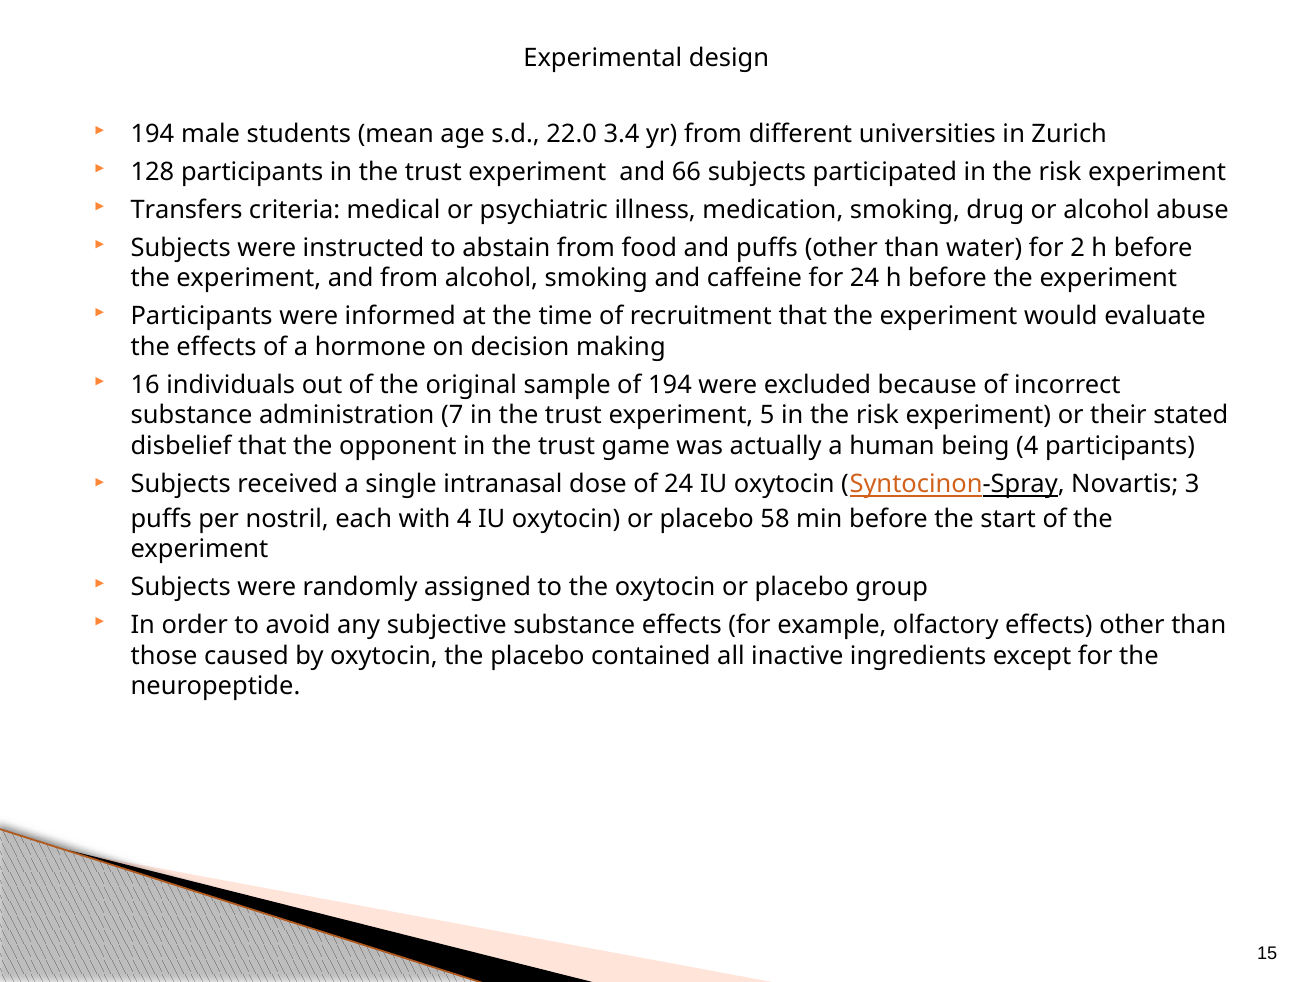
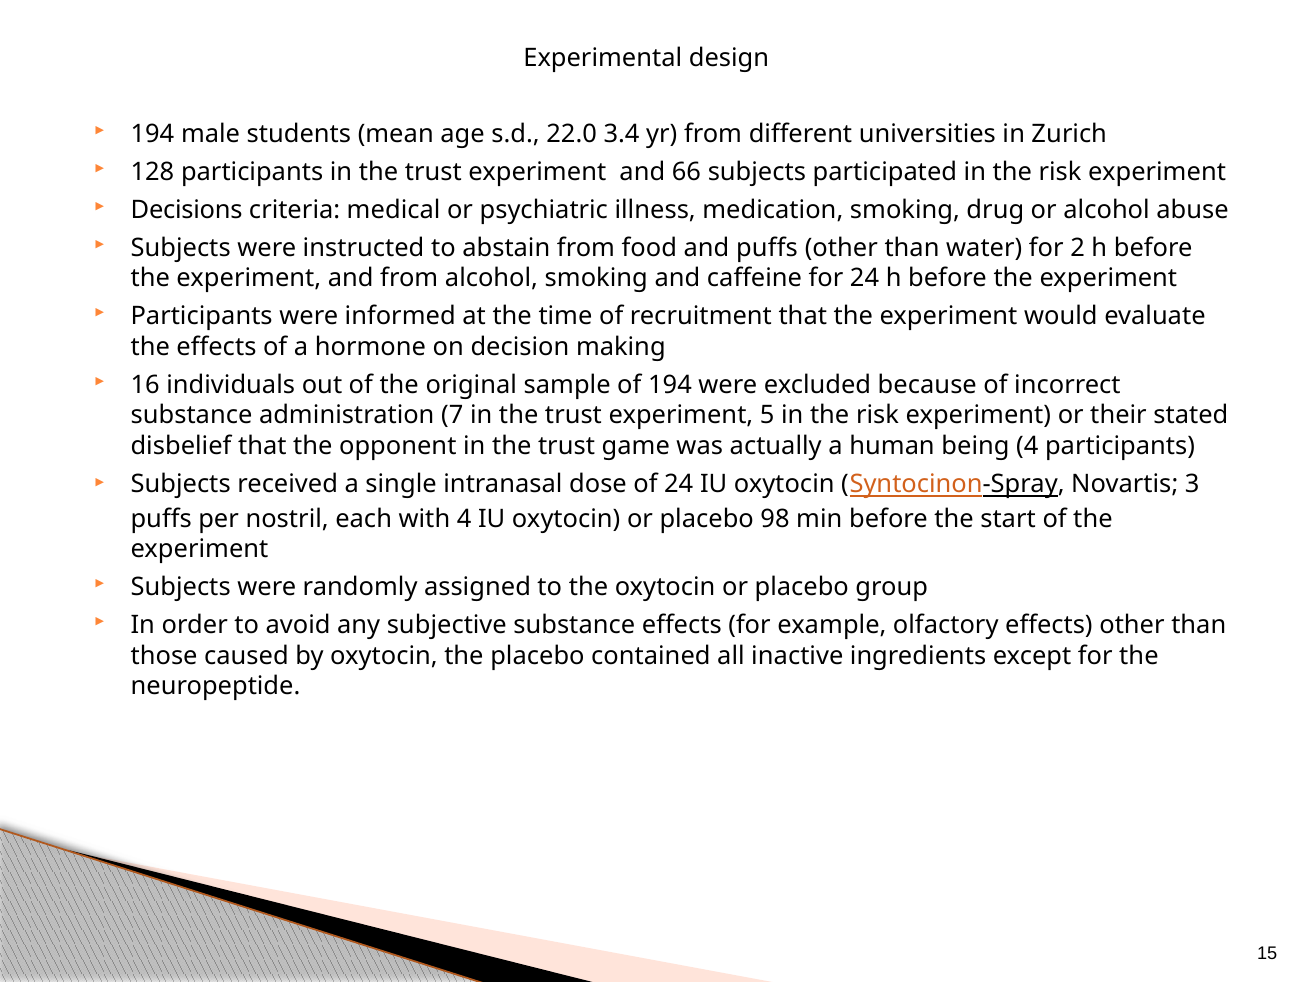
Transfers: Transfers -> Decisions
58: 58 -> 98
